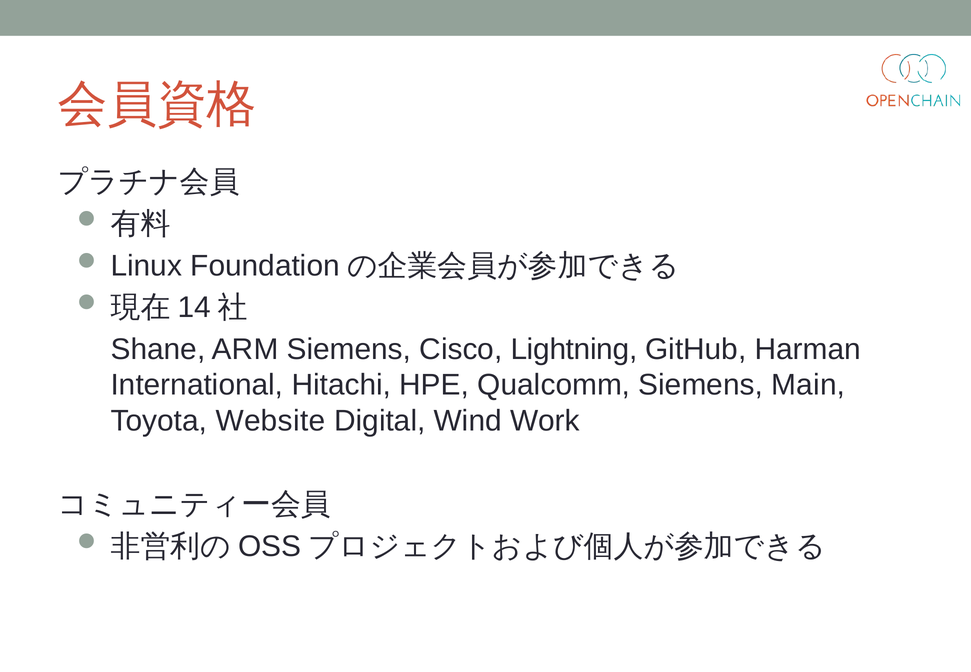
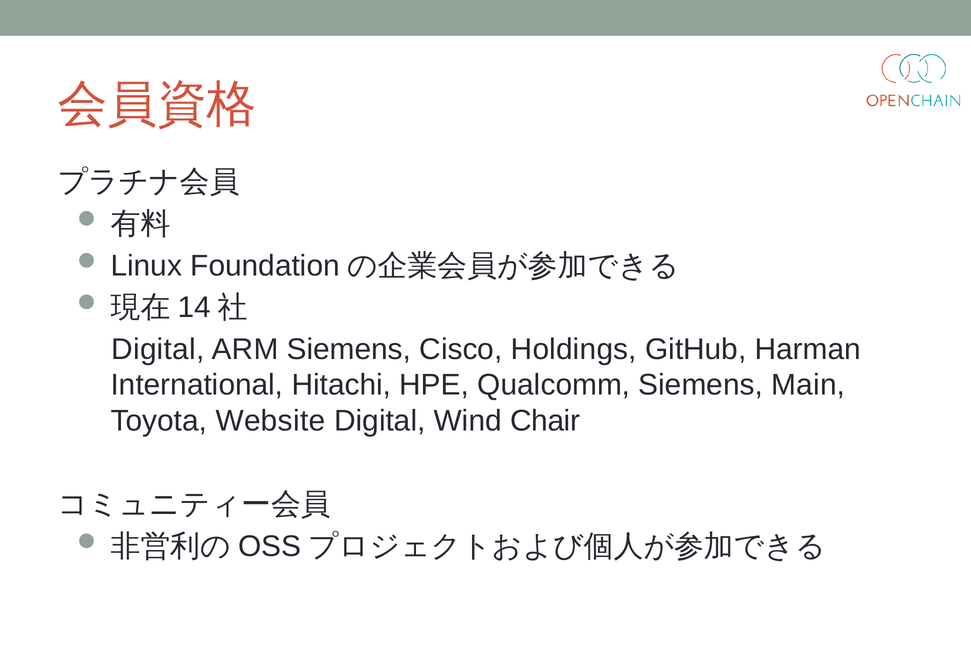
Shane at (158, 349): Shane -> Digital
Lightning: Lightning -> Holdings
Work: Work -> Chair
